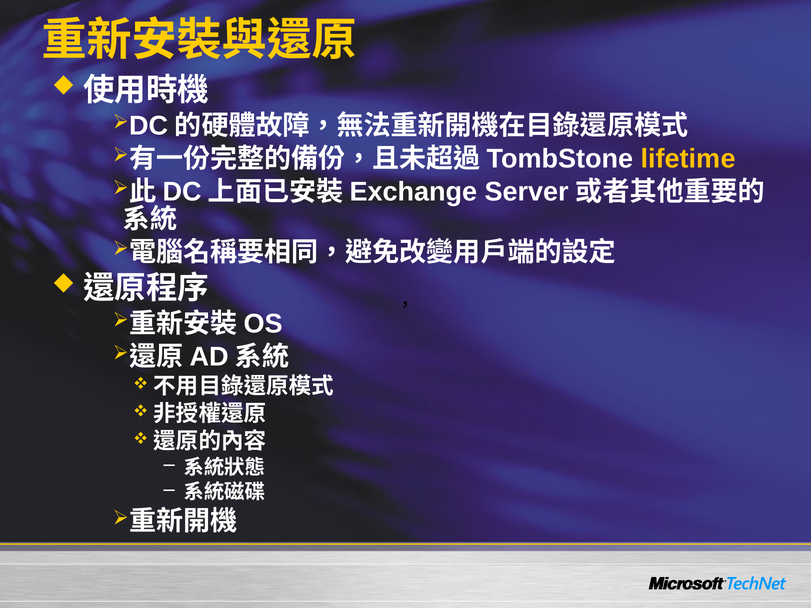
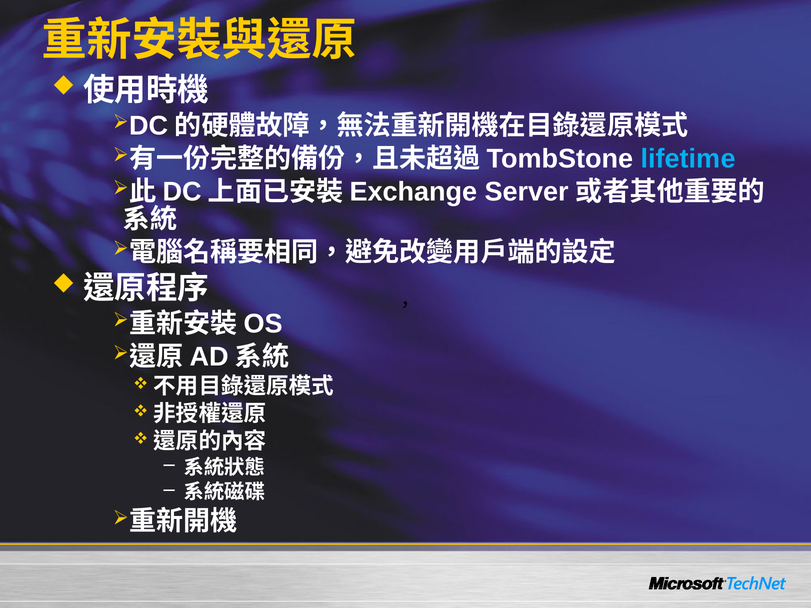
lifetime colour: yellow -> light blue
